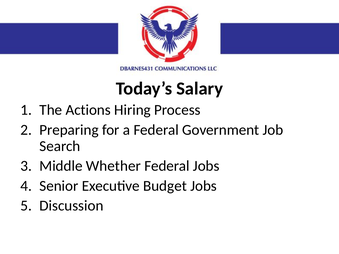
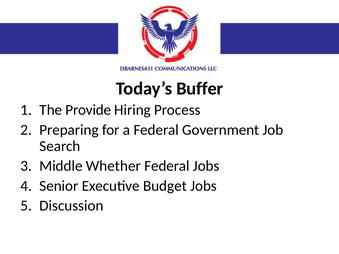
Salary: Salary -> Buffer
Actions: Actions -> Provide
